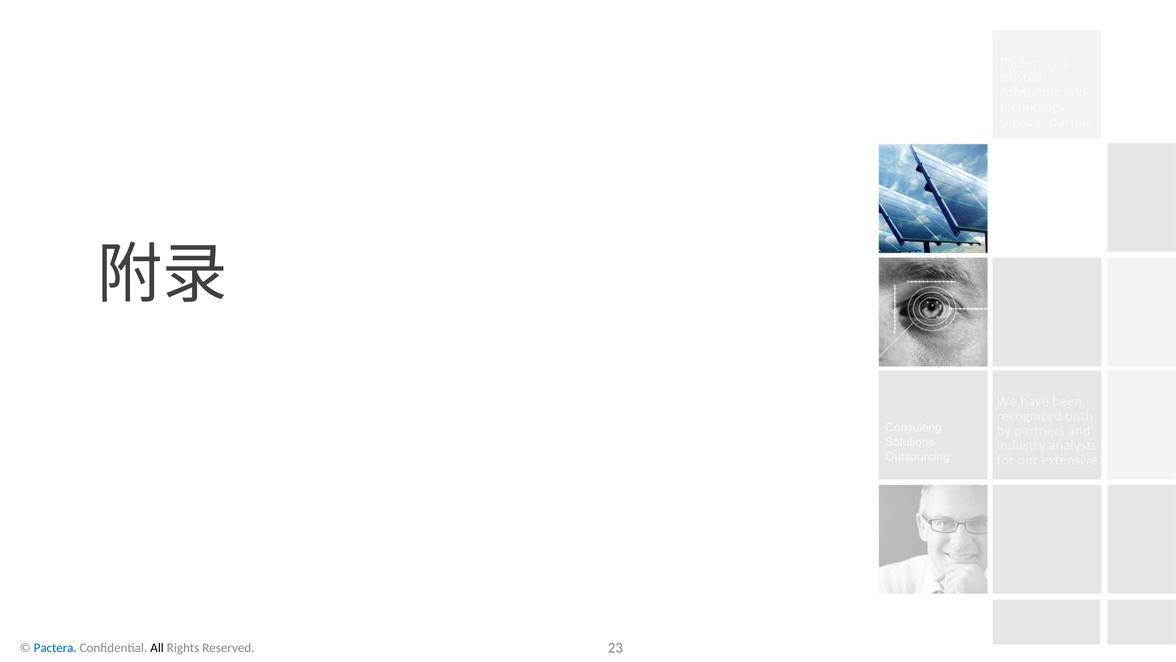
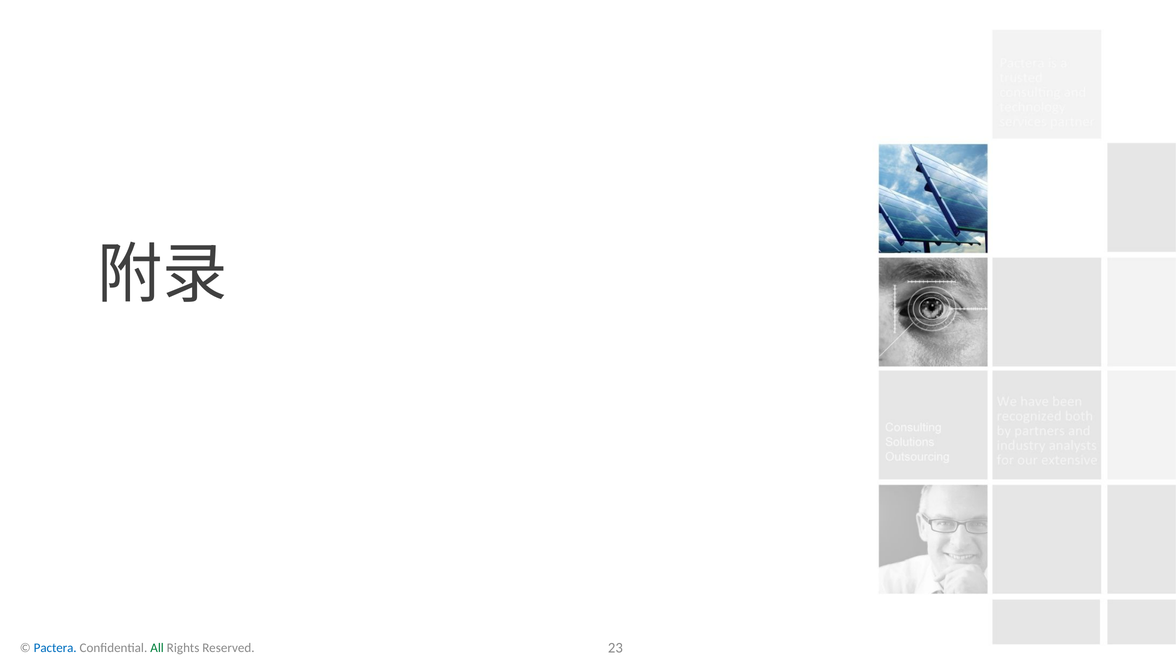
All colour: black -> green
